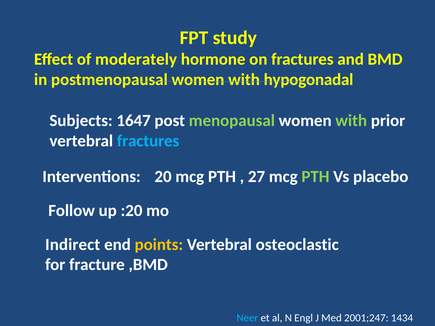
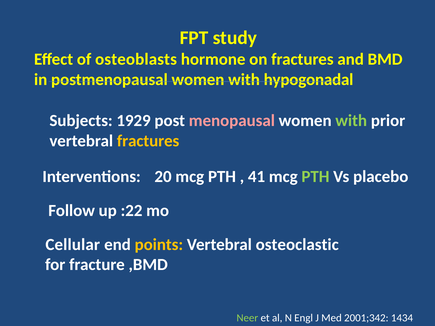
moderately: moderately -> osteoblasts
1647: 1647 -> 1929
menopausal colour: light green -> pink
fractures at (148, 141) colour: light blue -> yellow
27: 27 -> 41
:20: :20 -> :22
Indirect: Indirect -> Cellular
Neer colour: light blue -> light green
2001;247: 2001;247 -> 2001;342
